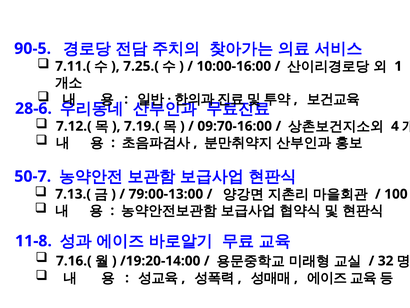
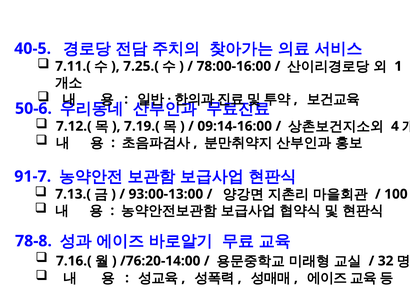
90-5: 90-5 -> 40-5
10:00-16:00: 10:00-16:00 -> 78:00-16:00
28-6: 28-6 -> 50-6
09:70-16:00: 09:70-16:00 -> 09:14-16:00
50-7: 50-7 -> 91-7
79:00-13:00: 79:00-13:00 -> 93:00-13:00
11-8: 11-8 -> 78-8
/19:20-14:00: /19:20-14:00 -> /76:20-14:00
